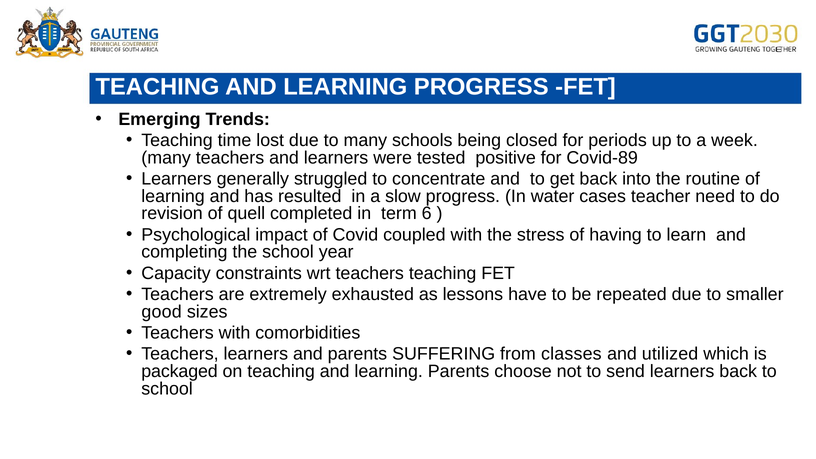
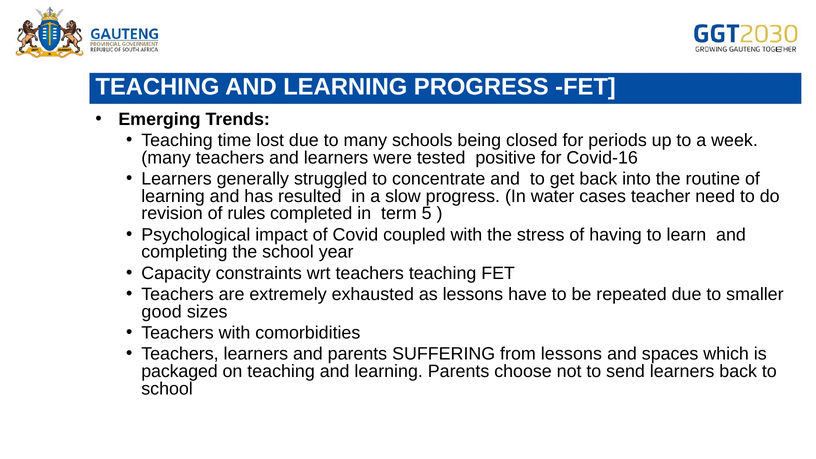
Covid-89: Covid-89 -> Covid-16
quell: quell -> rules
6: 6 -> 5
from classes: classes -> lessons
utilized: utilized -> spaces
